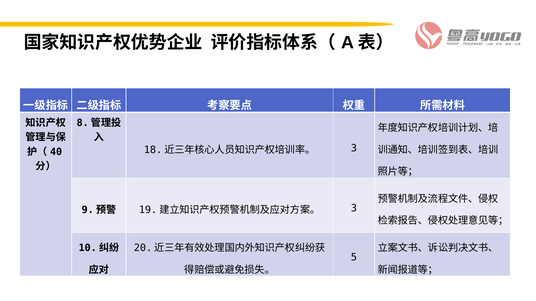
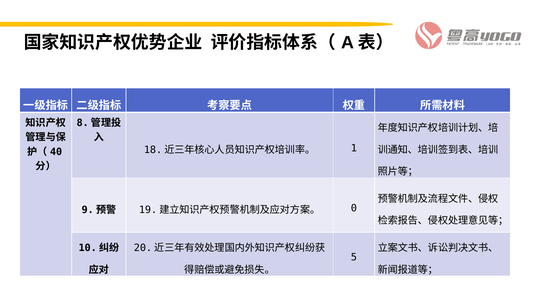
3 at (354, 148): 3 -> 1
3 at (354, 208): 3 -> 0
